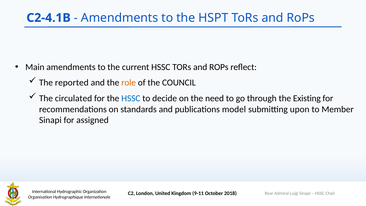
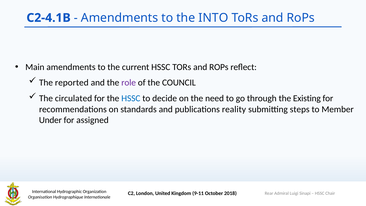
HSPT: HSPT -> INTO
role colour: orange -> purple
model: model -> reality
upon: upon -> steps
Sinapi at (50, 120): Sinapi -> Under
